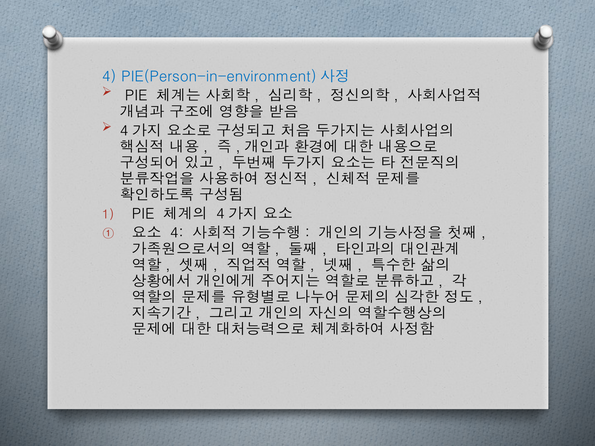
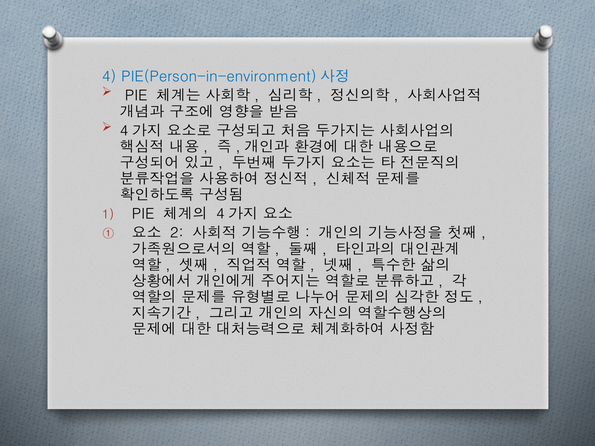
4 at (177, 233): 4 -> 2
